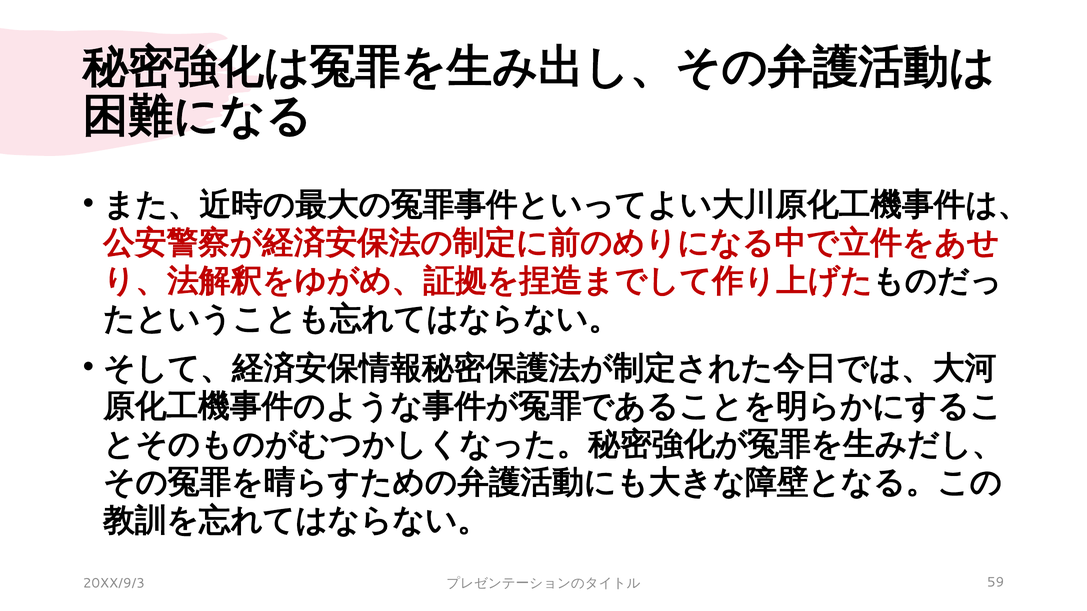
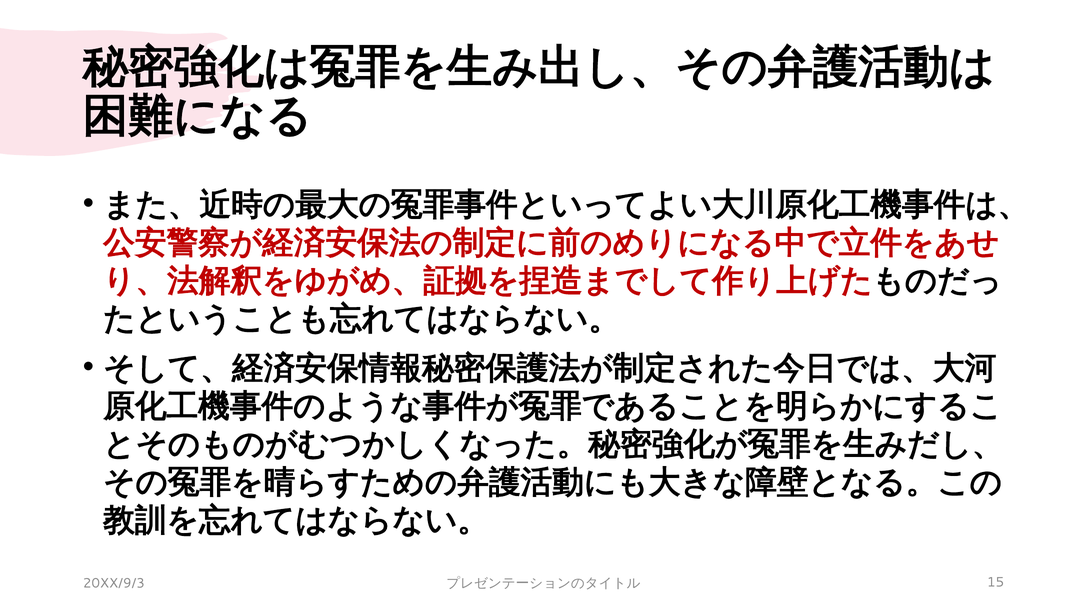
59: 59 -> 15
